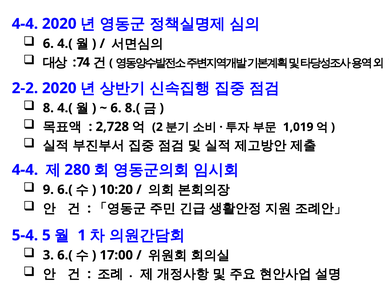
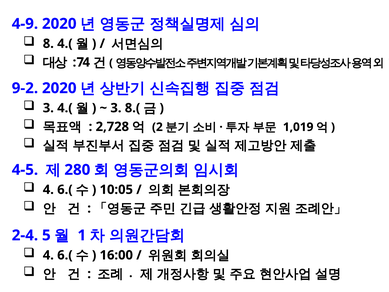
4-4 at (25, 24): 4-4 -> 4-9
6 at (48, 44): 6 -> 8
2-2: 2-2 -> 9-2
8 at (48, 108): 8 -> 3
6 at (116, 108): 6 -> 3
4-4 at (25, 170): 4-4 -> 4-5
9 at (48, 189): 9 -> 4
10:20: 10:20 -> 10:05
5-4: 5-4 -> 2-4
3 at (48, 255): 3 -> 4
17:00: 17:00 -> 16:00
